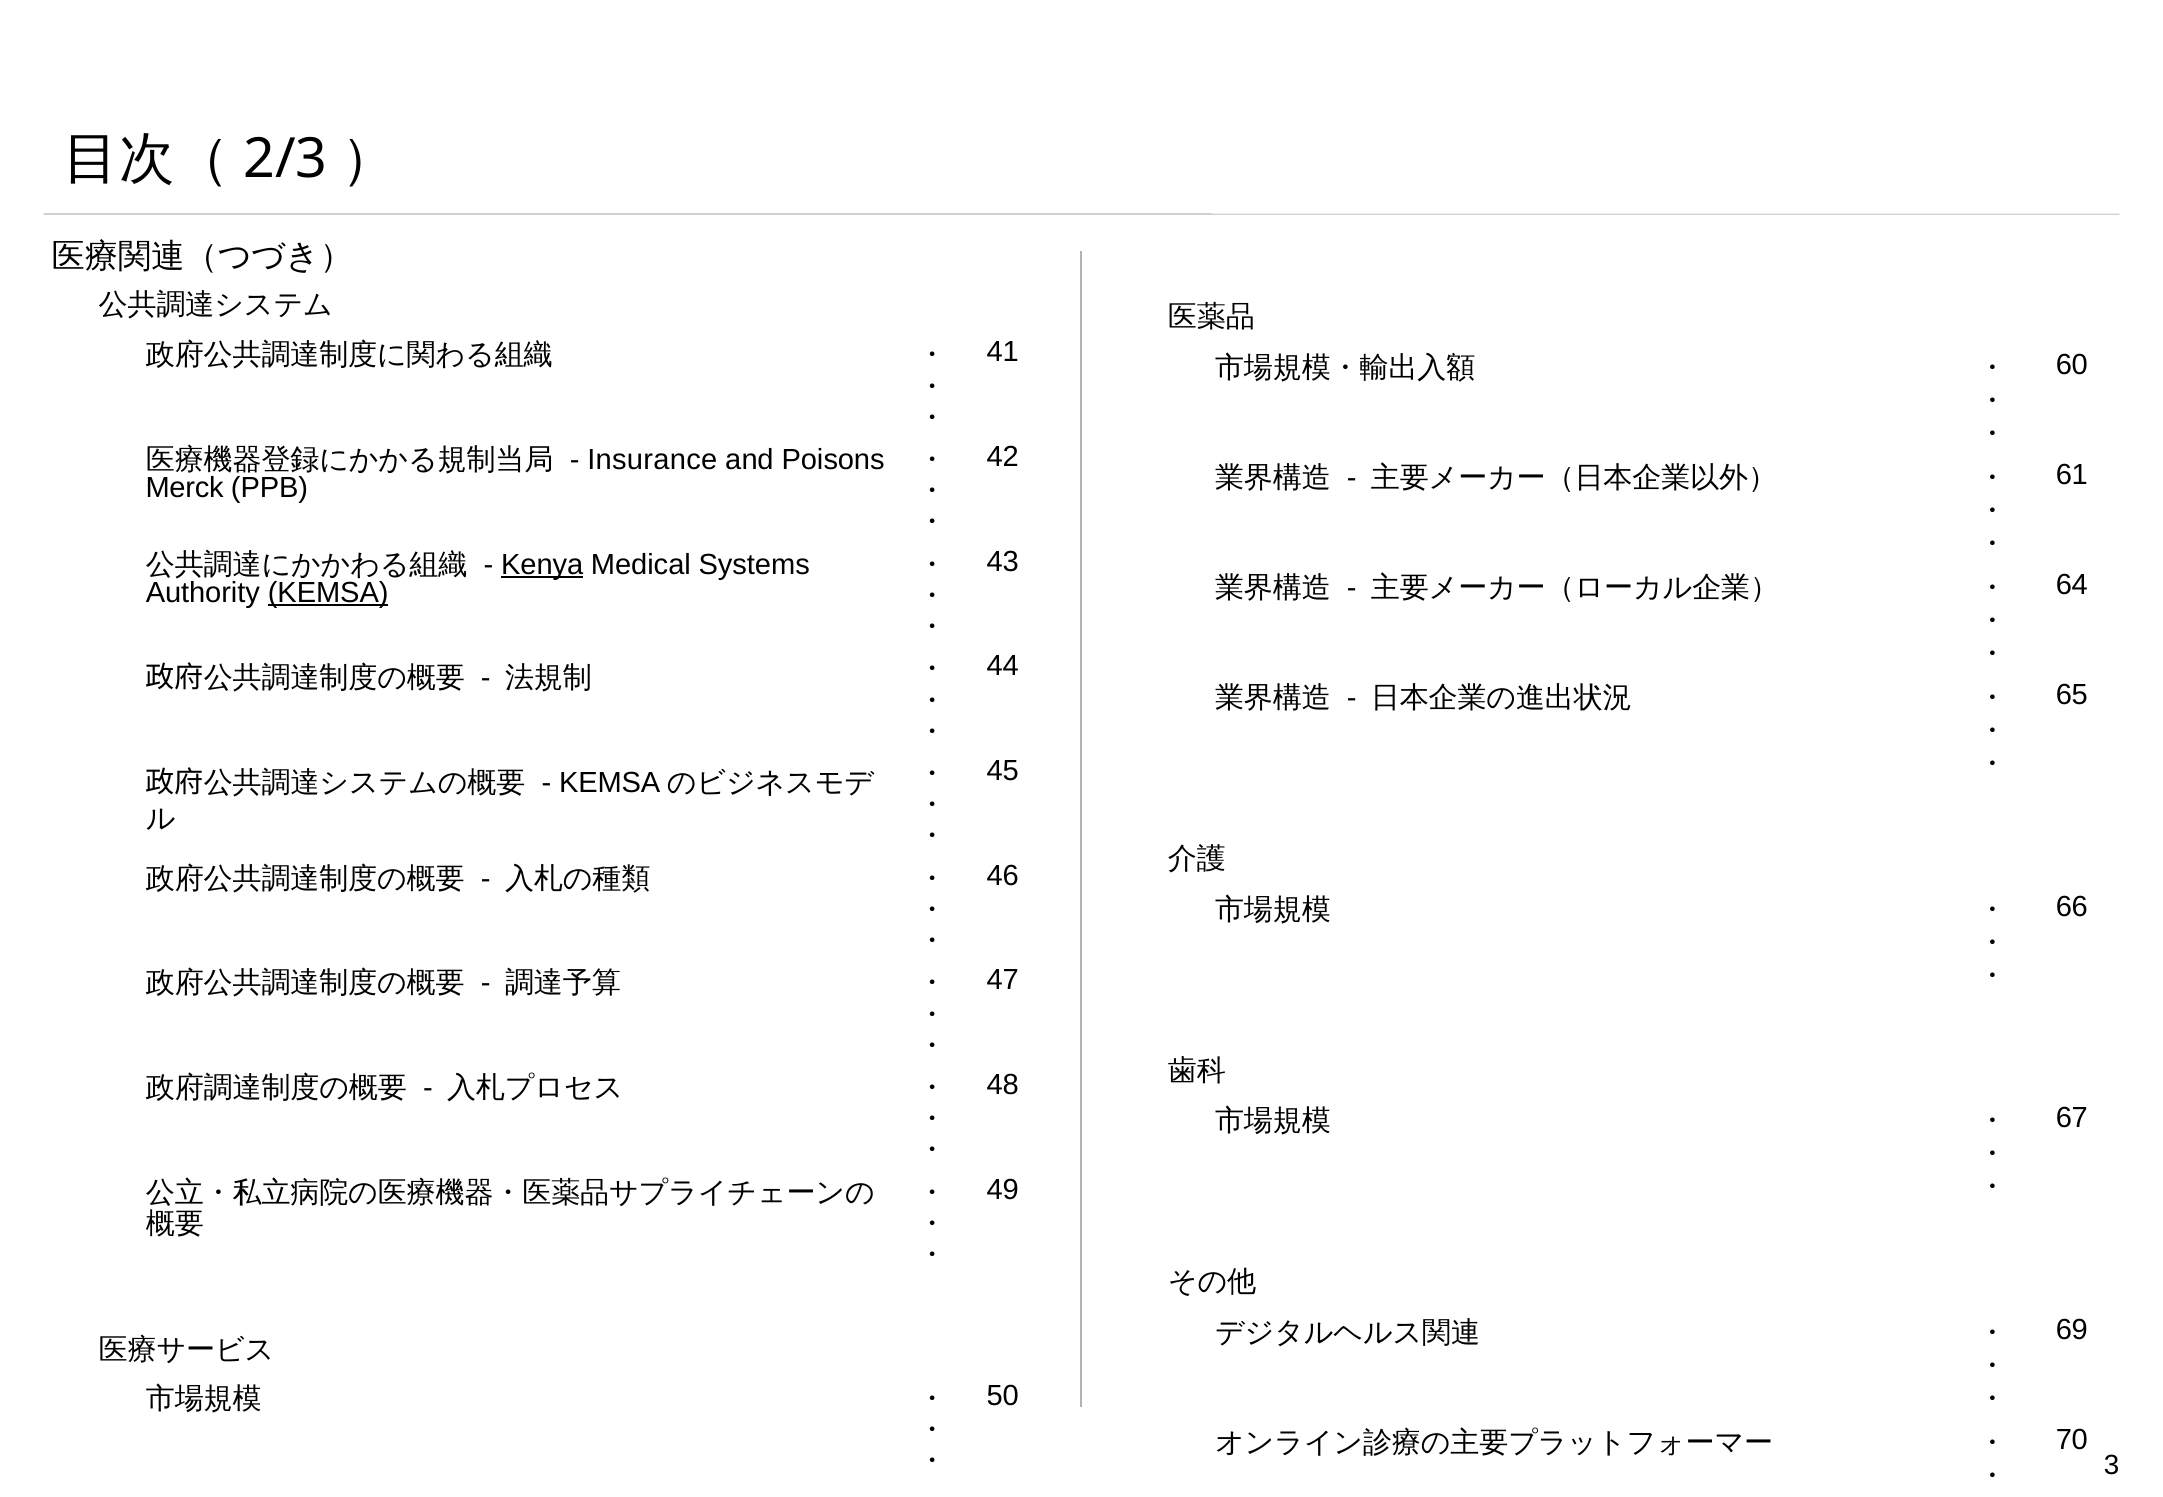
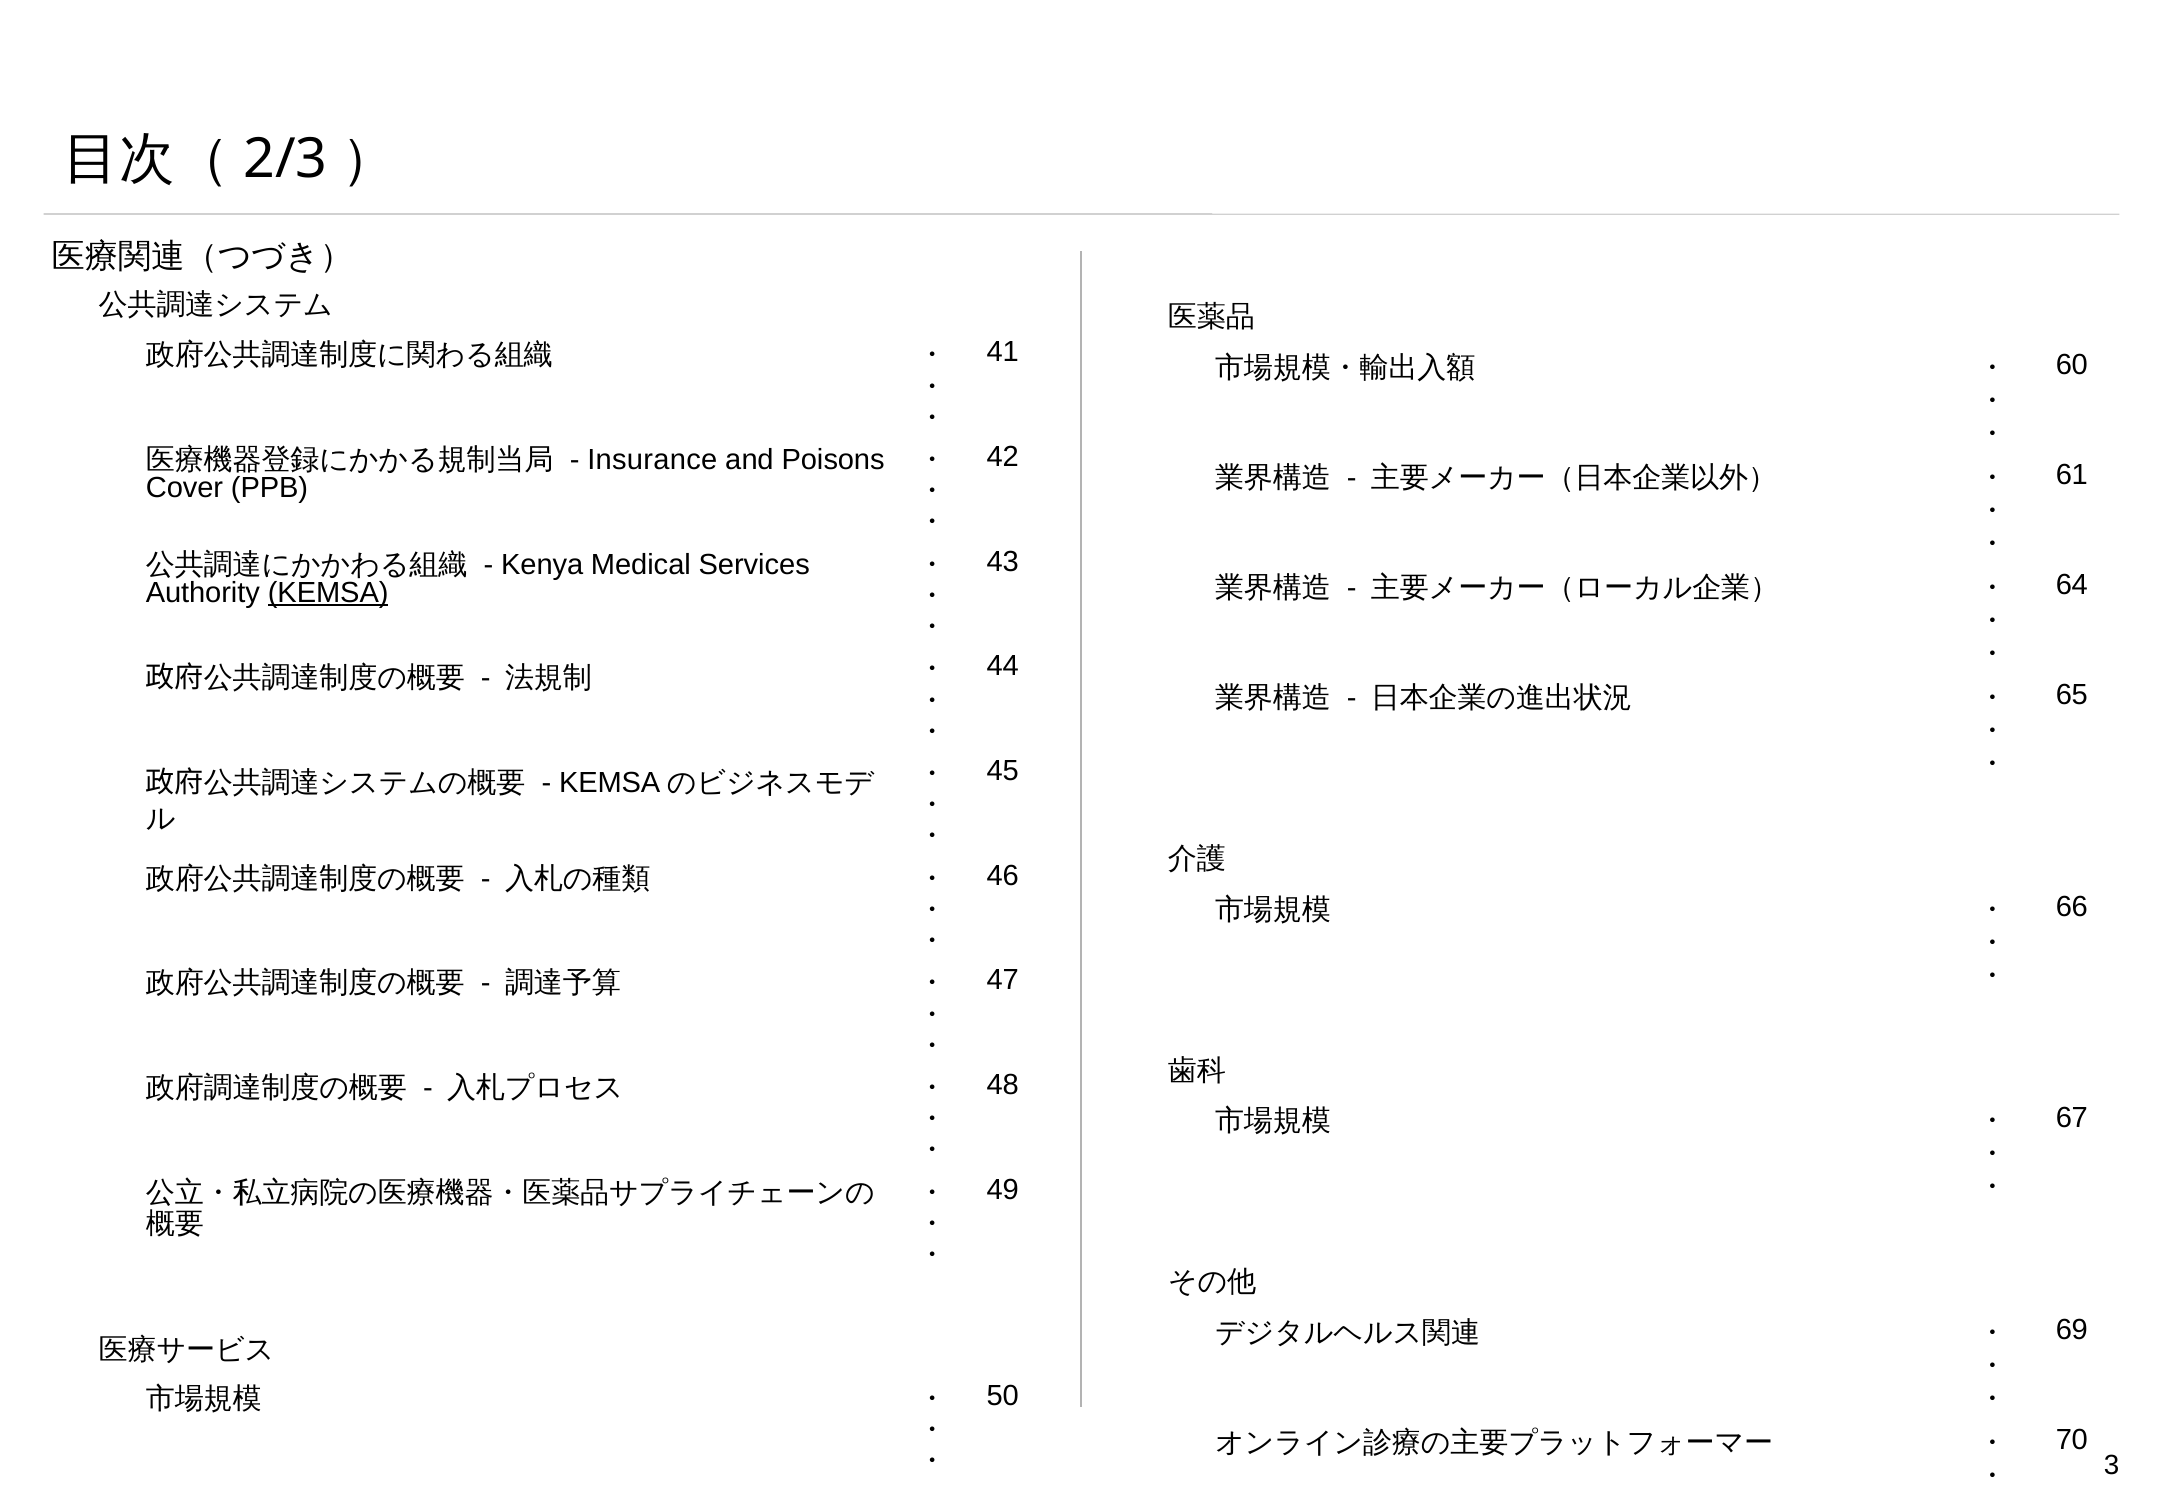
Merck: Merck -> Cover
Kenya underline: present -> none
Systems: Systems -> Services
